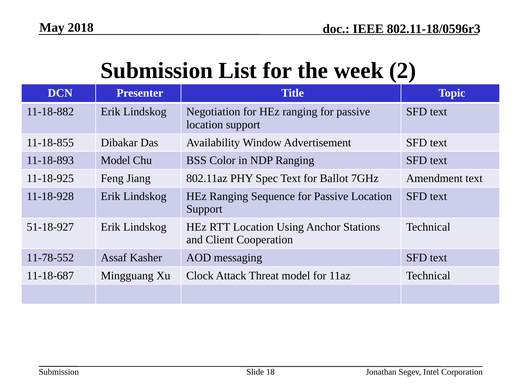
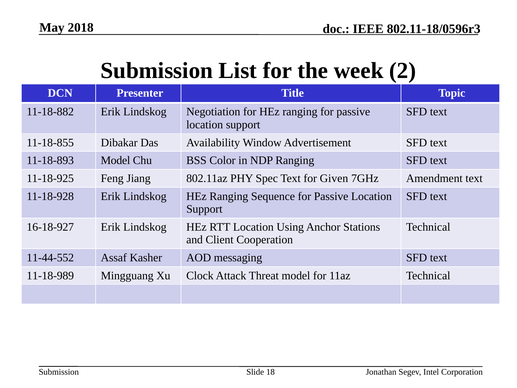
Ballot: Ballot -> Given
51-18-927: 51-18-927 -> 16-18-927
11-78-552: 11-78-552 -> 11-44-552
11-18-687: 11-18-687 -> 11-18-989
